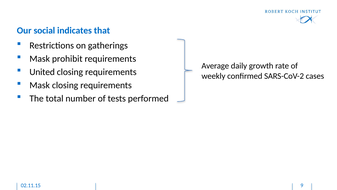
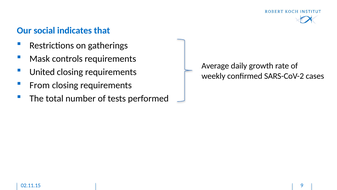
prohibit: prohibit -> controls
Mask at (40, 85): Mask -> From
